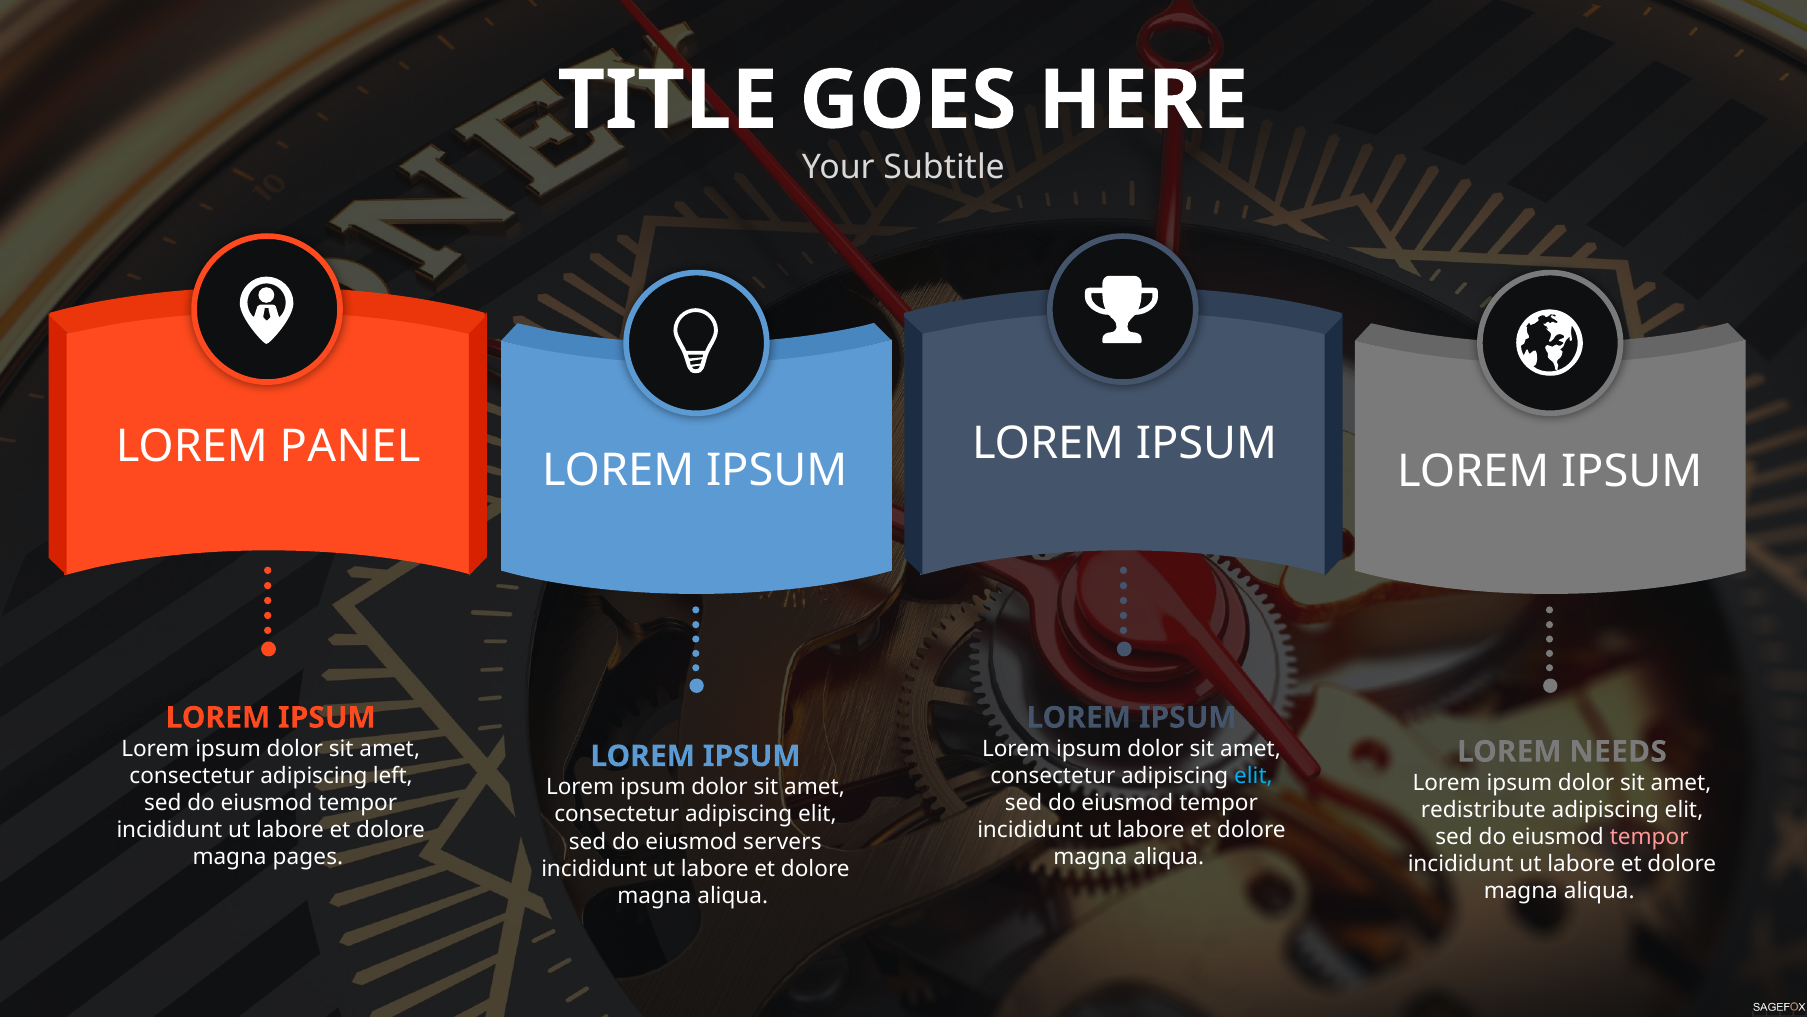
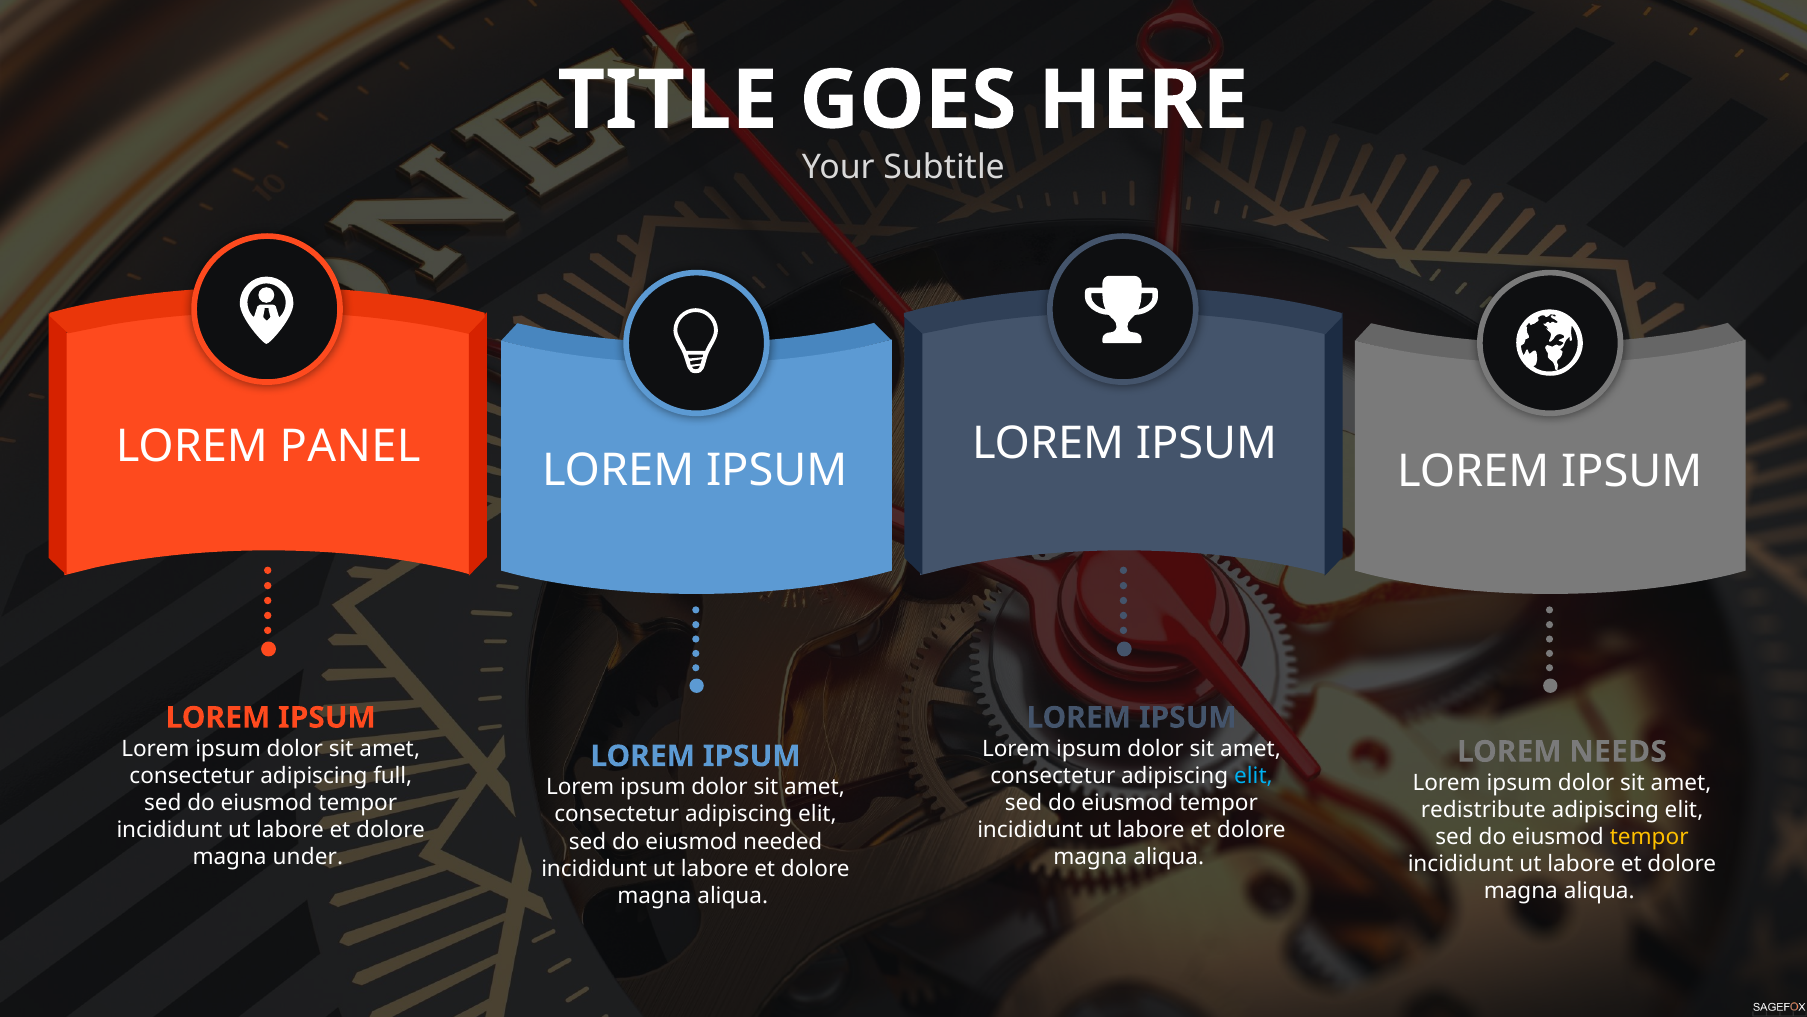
left: left -> full
tempor at (1649, 837) colour: pink -> yellow
servers: servers -> needed
pages: pages -> under
